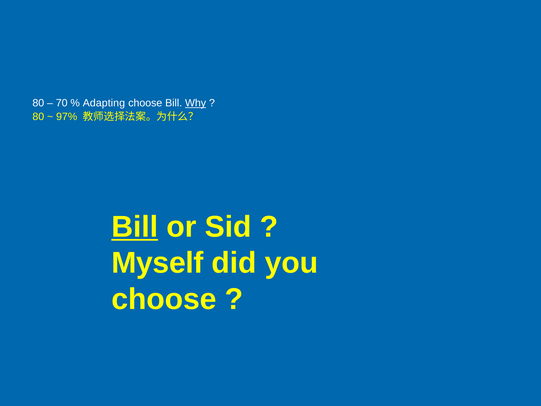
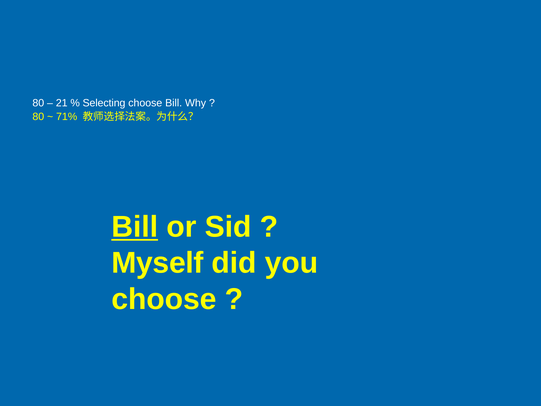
70: 70 -> 21
Adapting: Adapting -> Selecting
Why underline: present -> none
97%: 97% -> 71%
